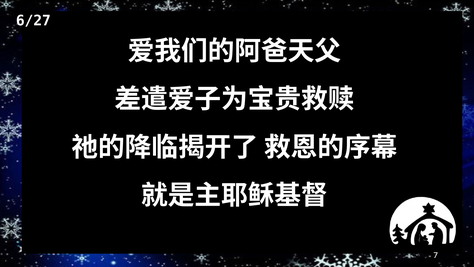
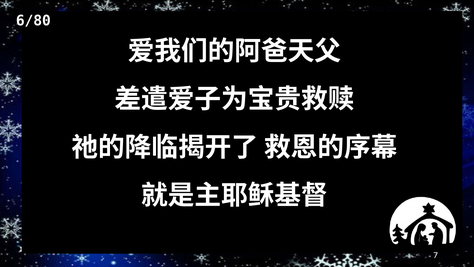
6/27: 6/27 -> 6/80
